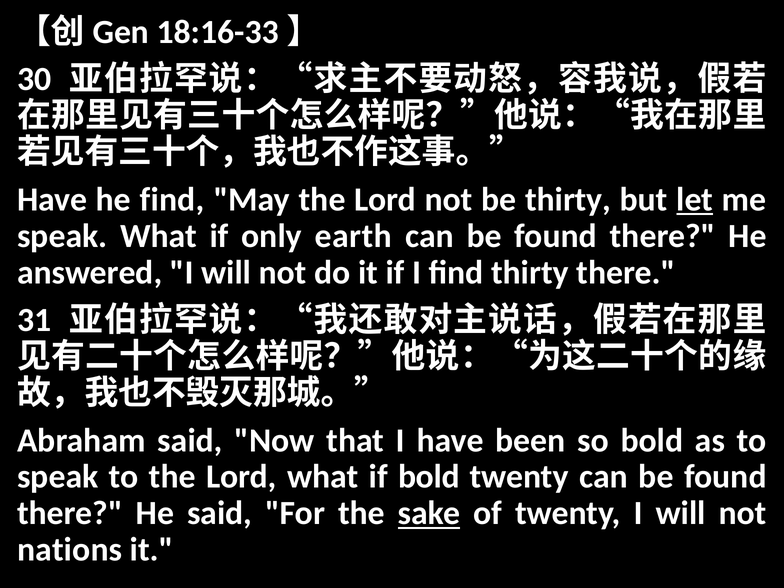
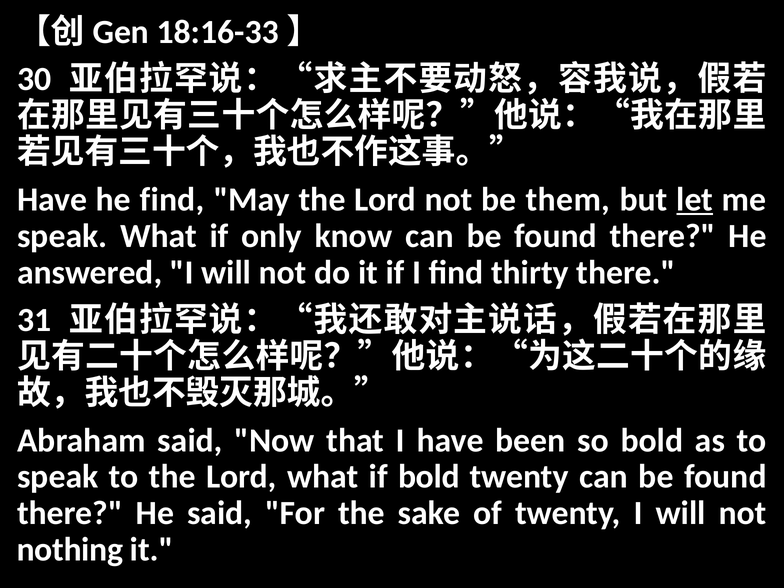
be thirty: thirty -> them
earth: earth -> know
sake underline: present -> none
nations: nations -> nothing
